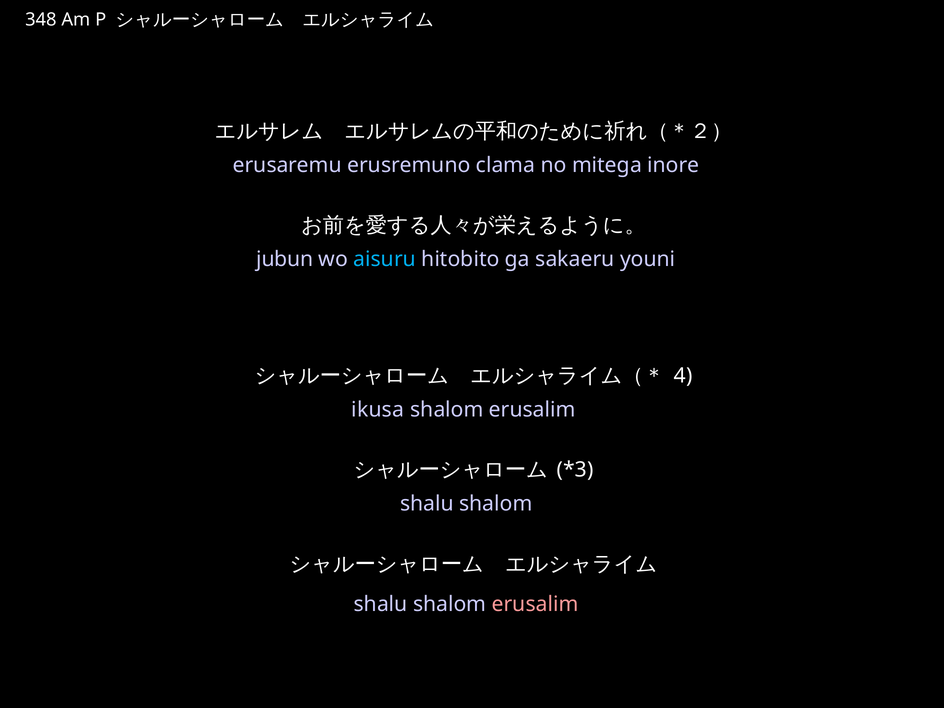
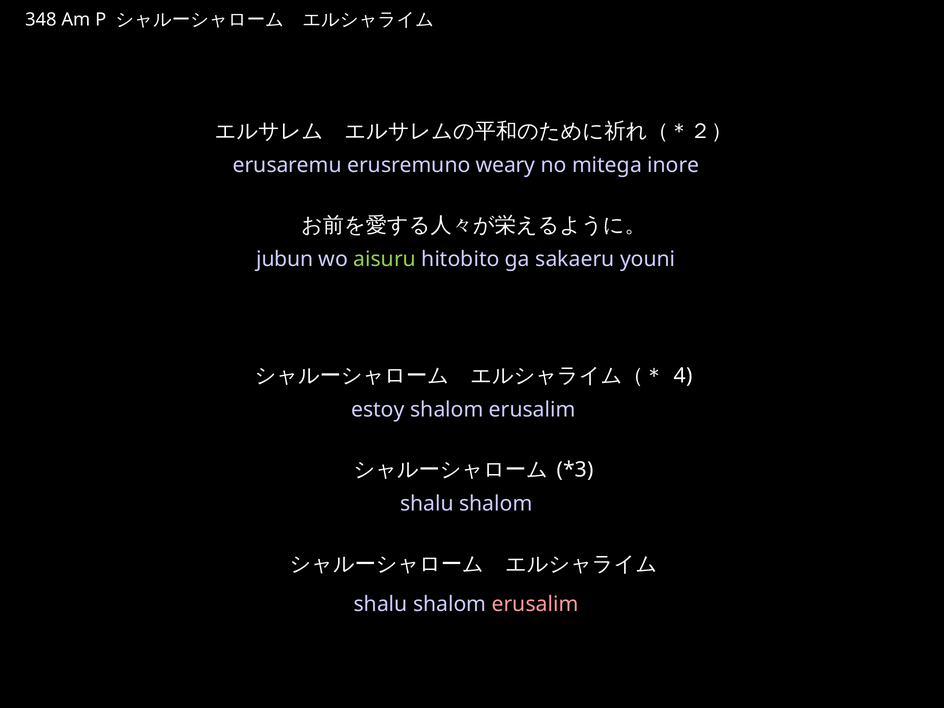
clama: clama -> weary
aisuru colour: light blue -> light green
ikusa: ikusa -> estoy
